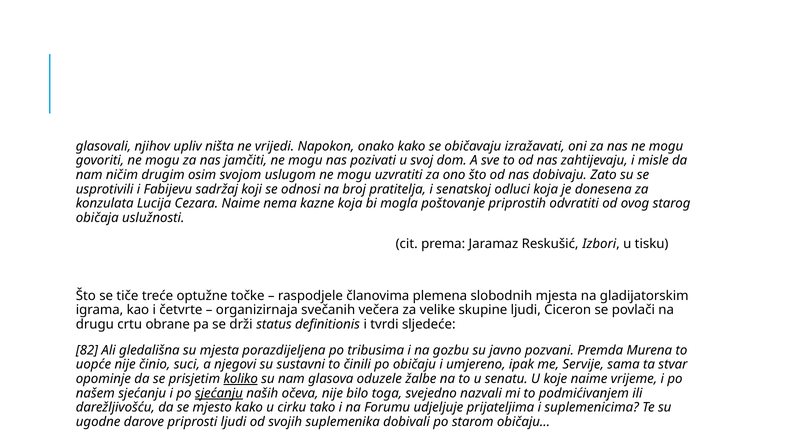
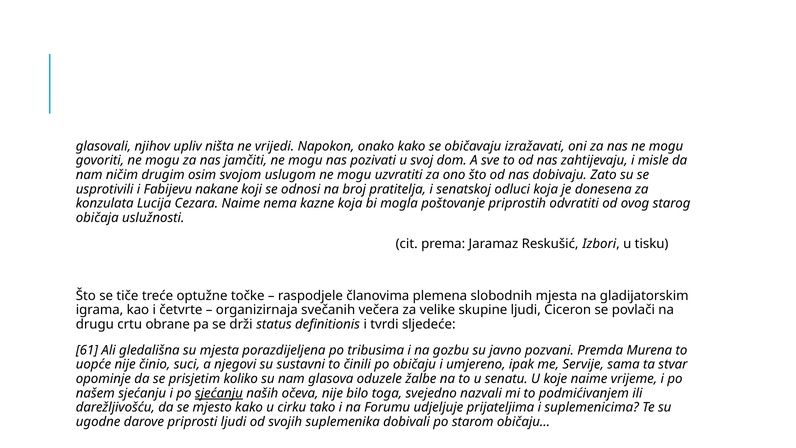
sadržaj: sadržaj -> nakane
82: 82 -> 61
koliko underline: present -> none
